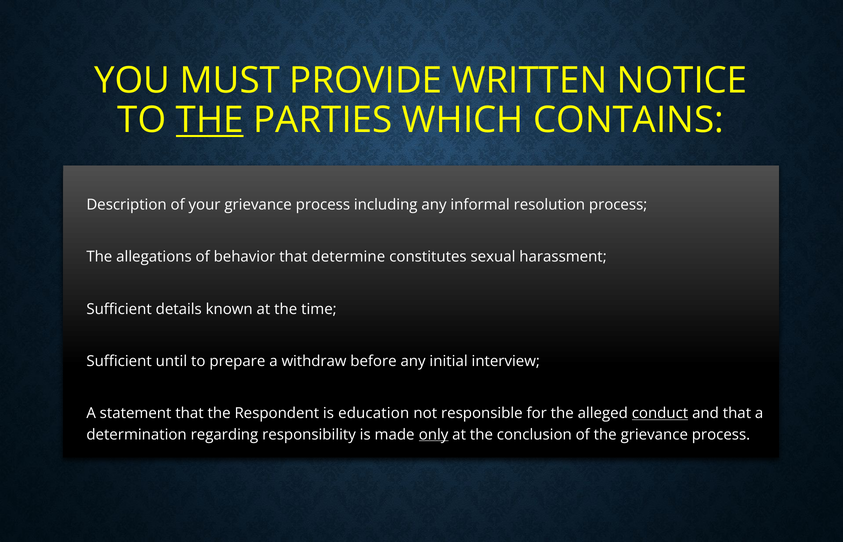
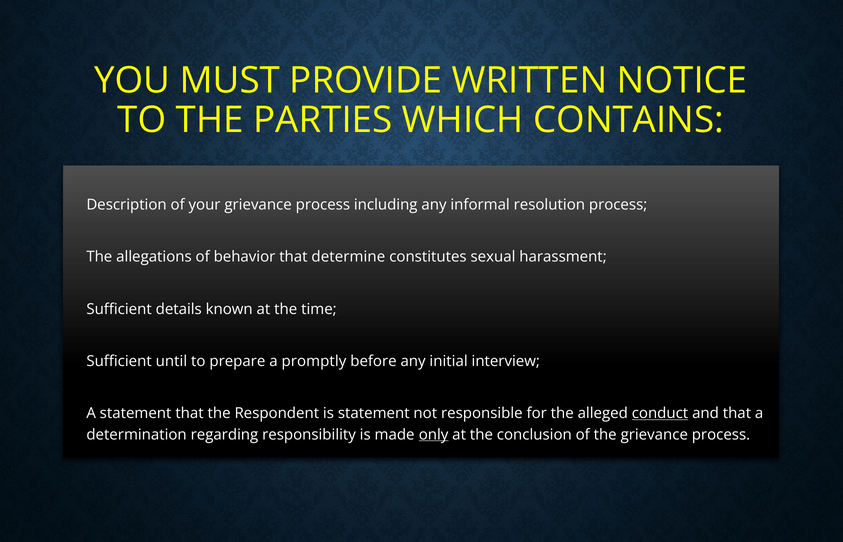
THE at (210, 120) underline: present -> none
withdraw: withdraw -> promptly
is education: education -> statement
